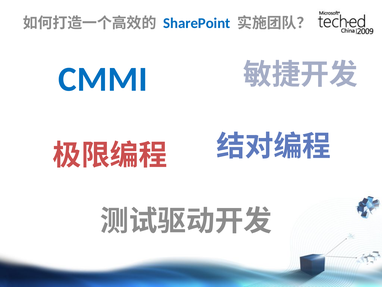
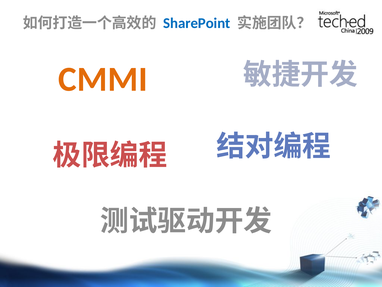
CMMI colour: blue -> orange
